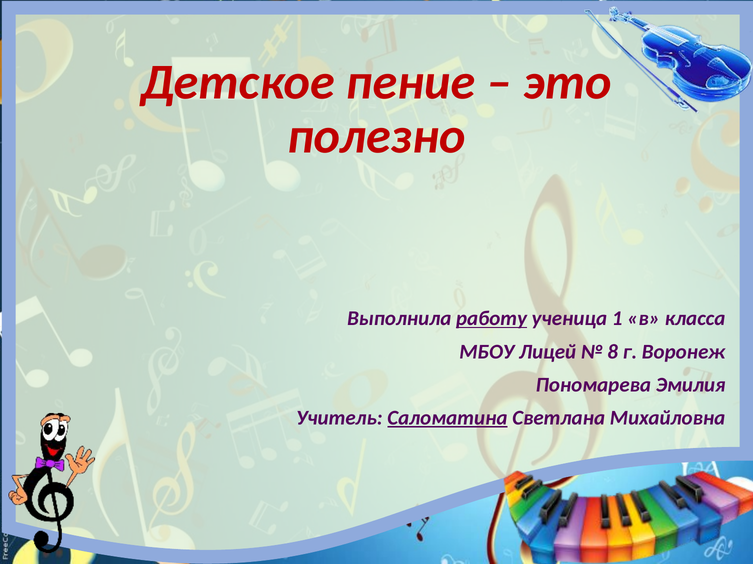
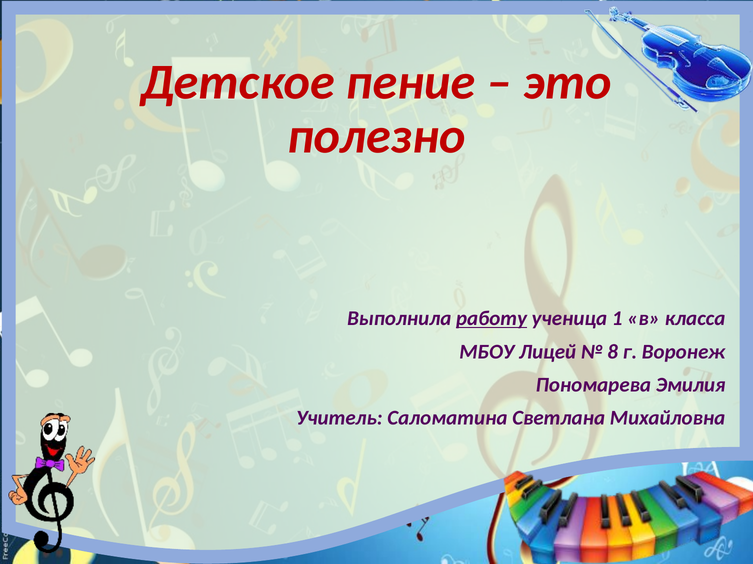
Саломатина underline: present -> none
